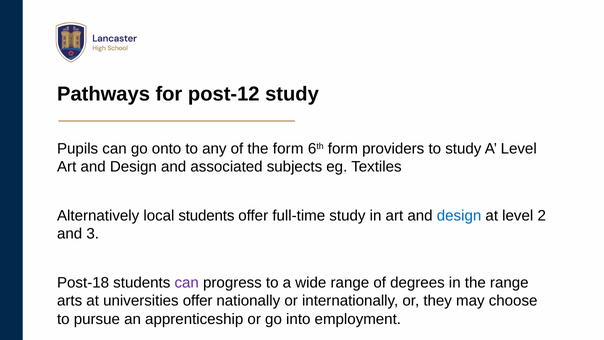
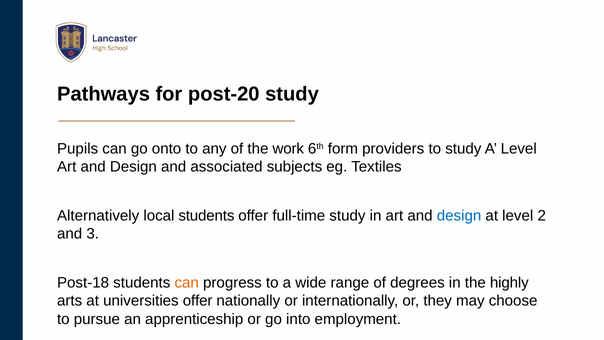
post-12: post-12 -> post-20
the form: form -> work
can at (187, 283) colour: purple -> orange
the range: range -> highly
